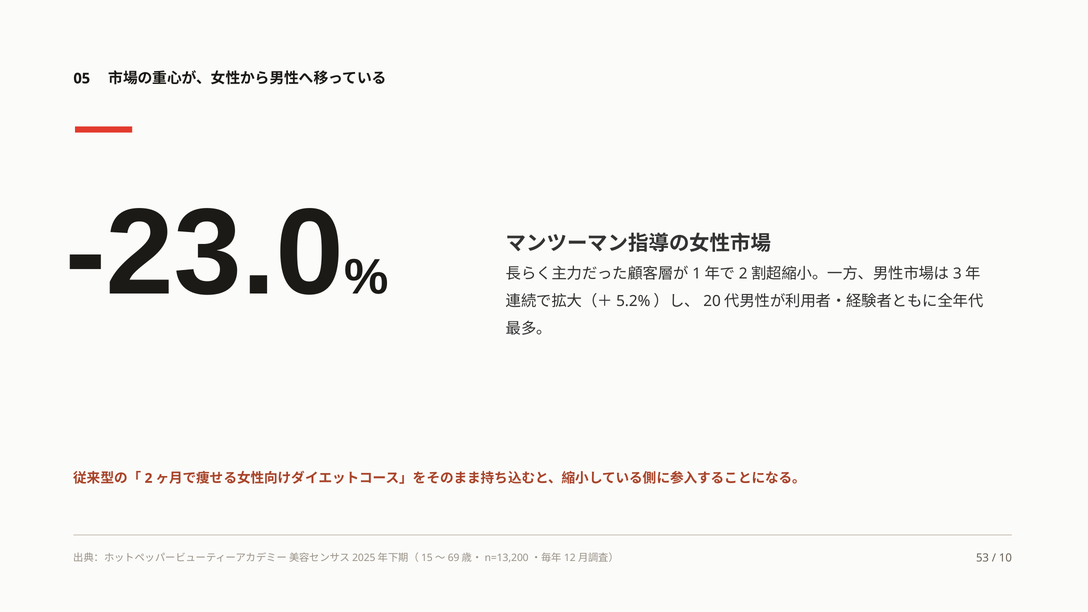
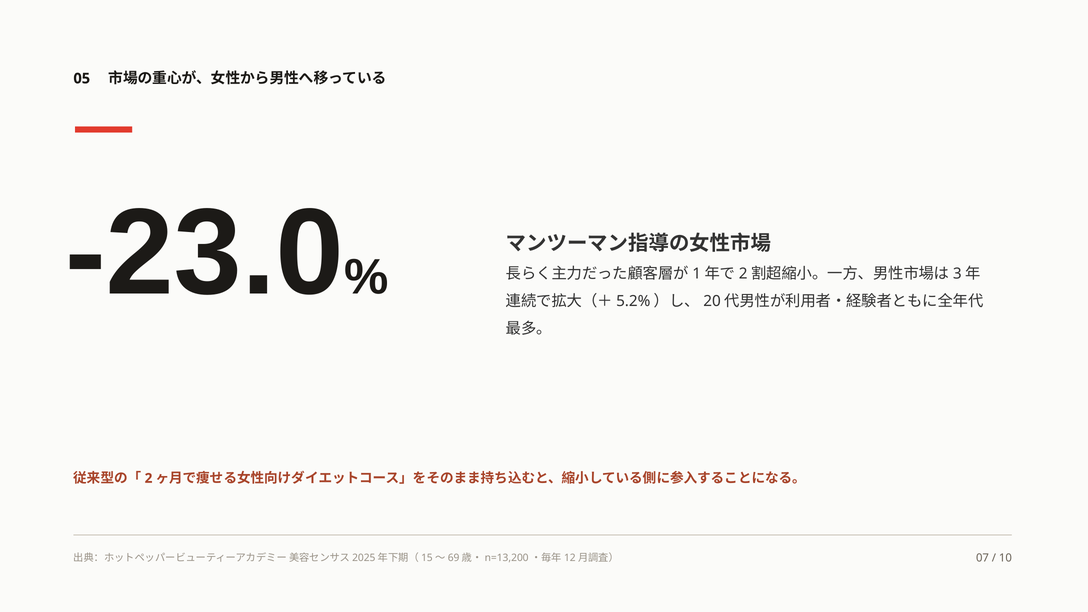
53: 53 -> 07
